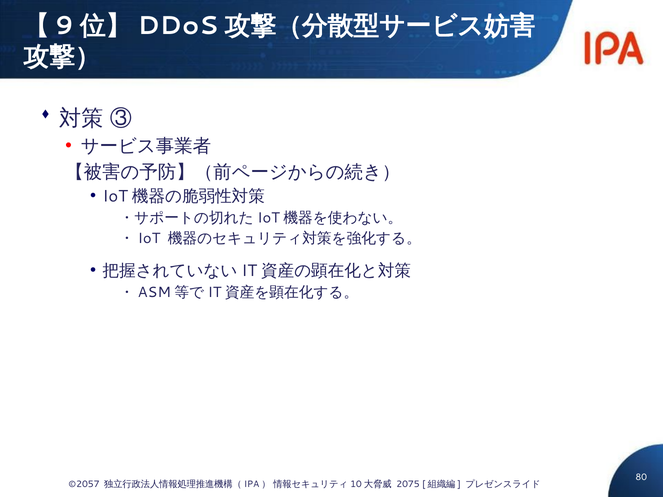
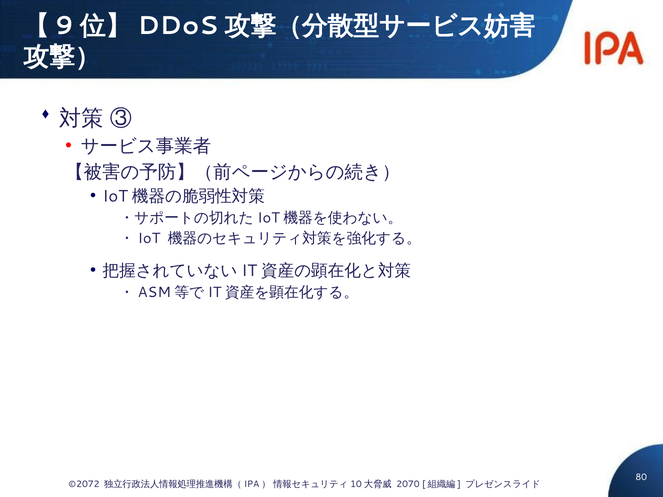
©2057: ©2057 -> ©2072
2075: 2075 -> 2070
